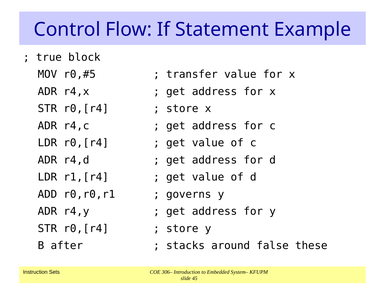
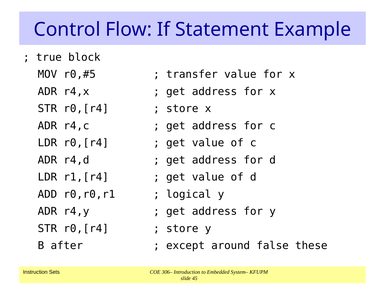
governs: governs -> logical
stacks: stacks -> except
